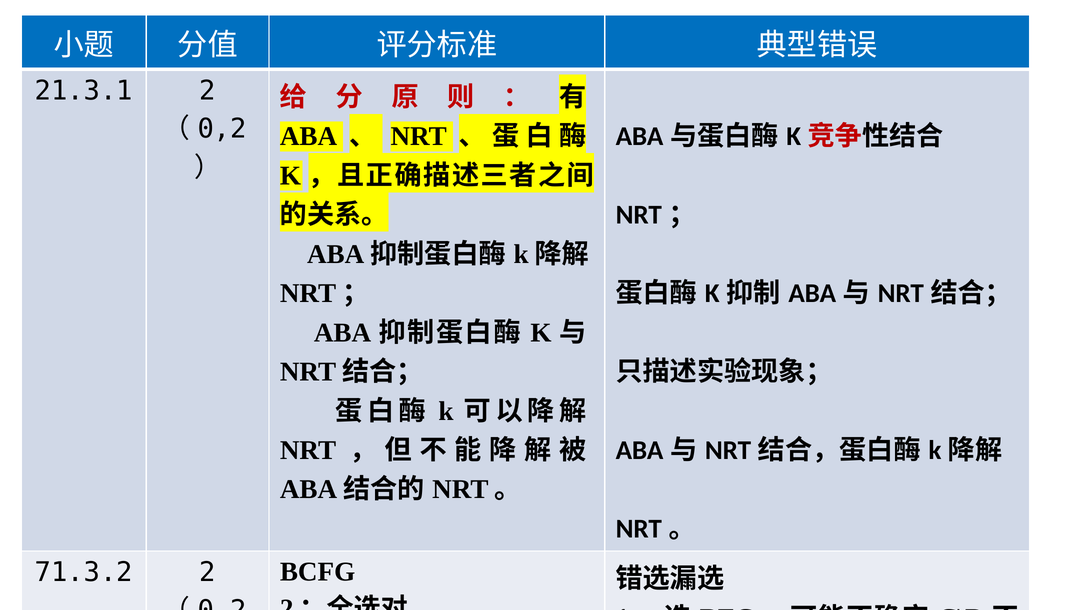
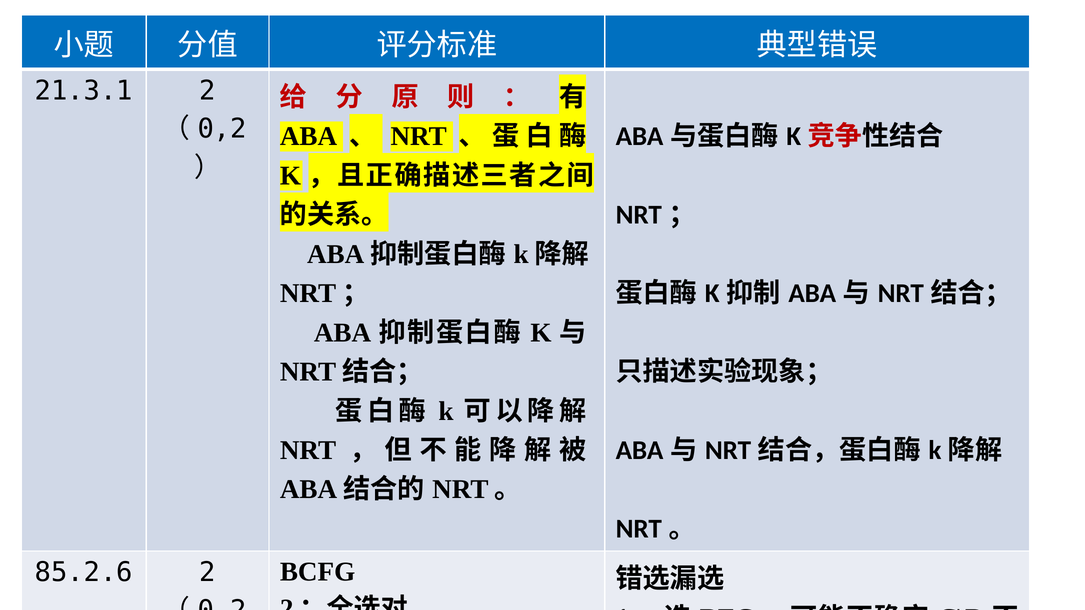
71.3.2: 71.3.2 -> 85.2.6
